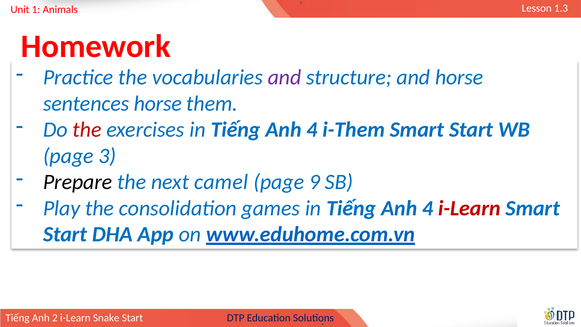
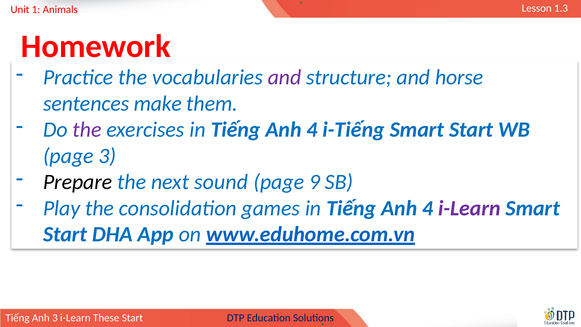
sentences horse: horse -> make
the at (87, 130) colour: red -> purple
i-Them: i-Them -> i-Tiếng
camel: camel -> sound
i-Learn at (469, 208) colour: red -> purple
Anh 2: 2 -> 3
Snake: Snake -> These
